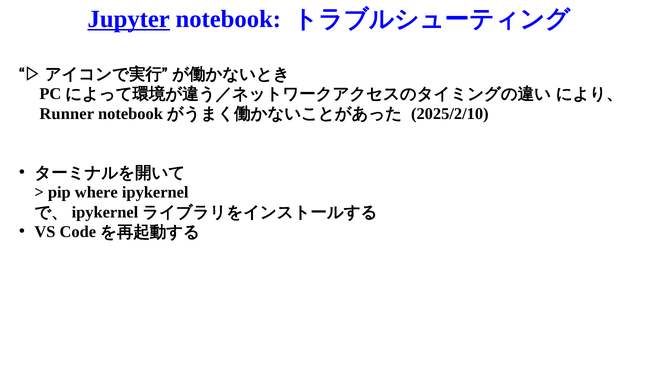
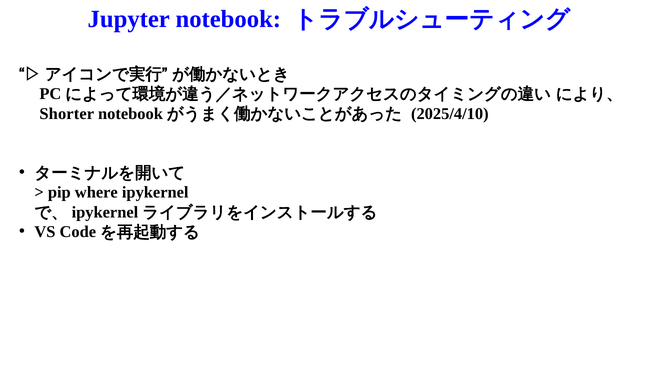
Jupyter underline: present -> none
Runner: Runner -> Shorter
2025/2/10: 2025/2/10 -> 2025/4/10
